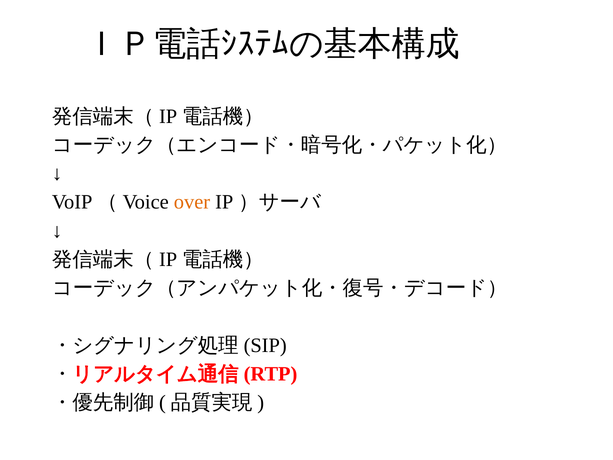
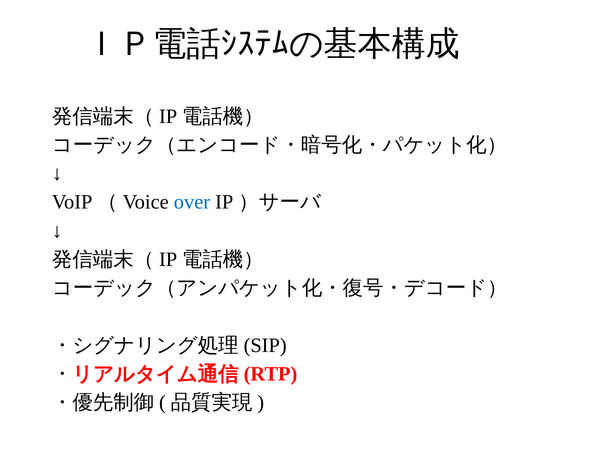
over colour: orange -> blue
